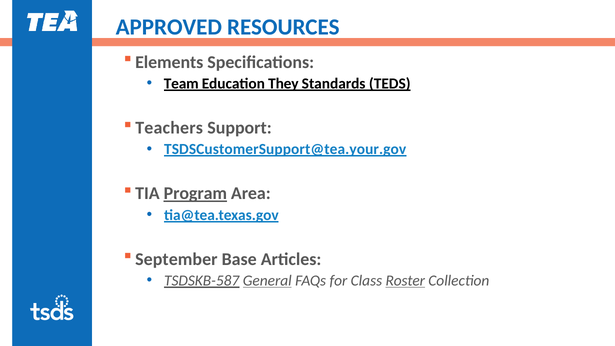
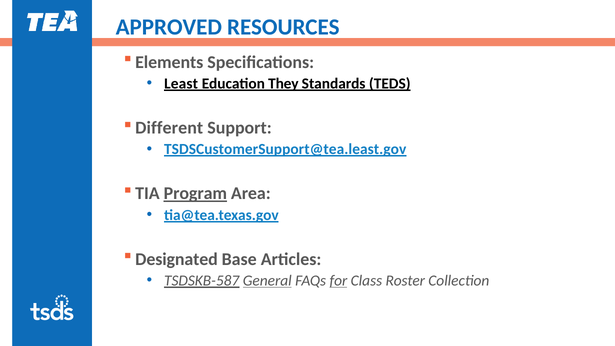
Team: Team -> Least
Teachers: Teachers -> Different
TSDSCustomerSupport@tea.your.gov: TSDSCustomerSupport@tea.your.gov -> TSDSCustomerSupport@tea.least.gov
September: September -> Designated
for underline: none -> present
Roster underline: present -> none
